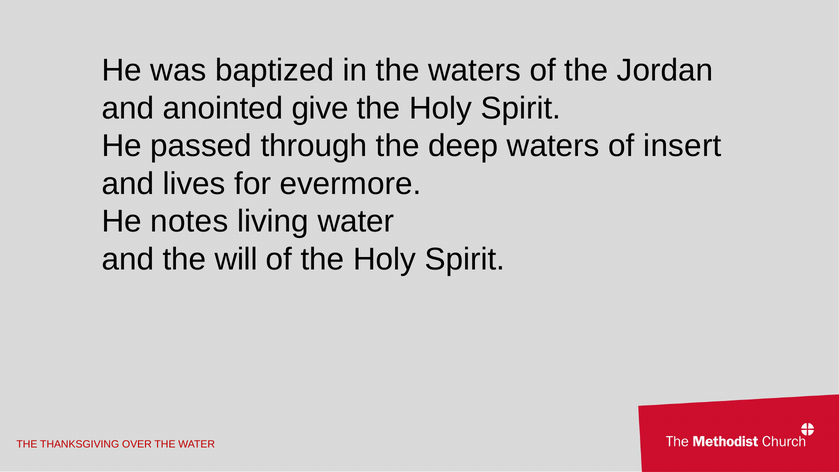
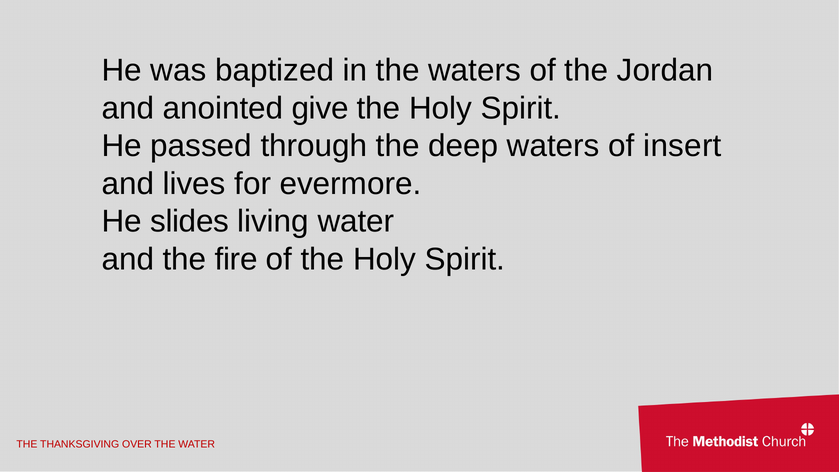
notes: notes -> slides
will: will -> fire
